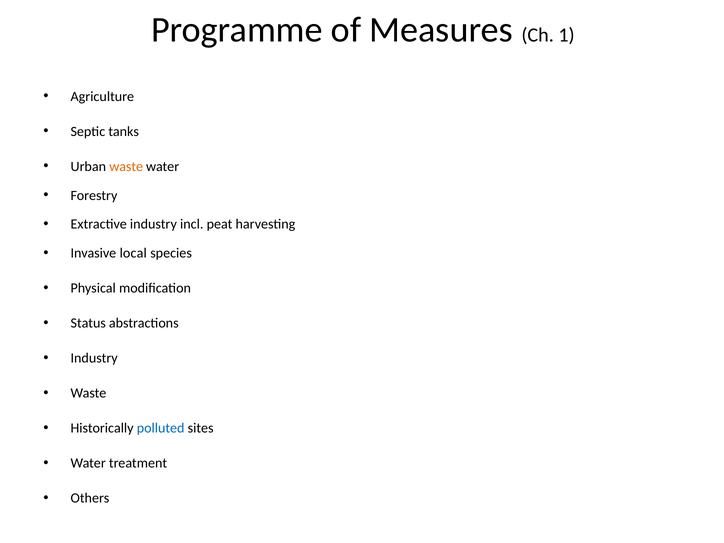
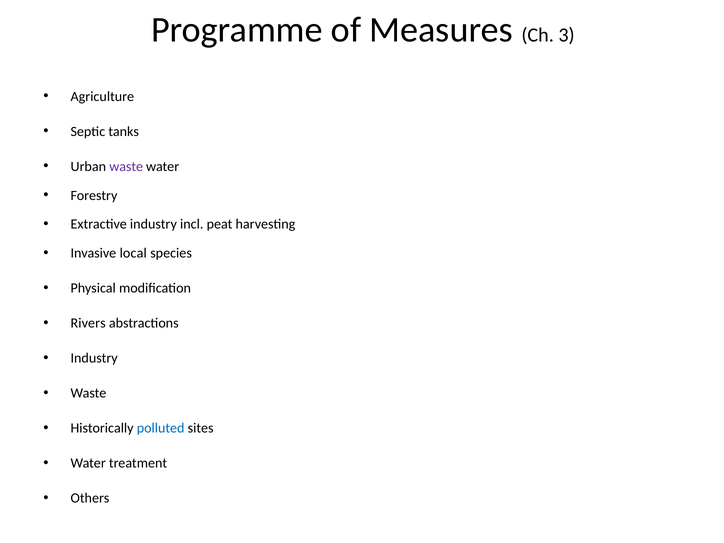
1: 1 -> 3
waste at (126, 166) colour: orange -> purple
Status: Status -> Rivers
